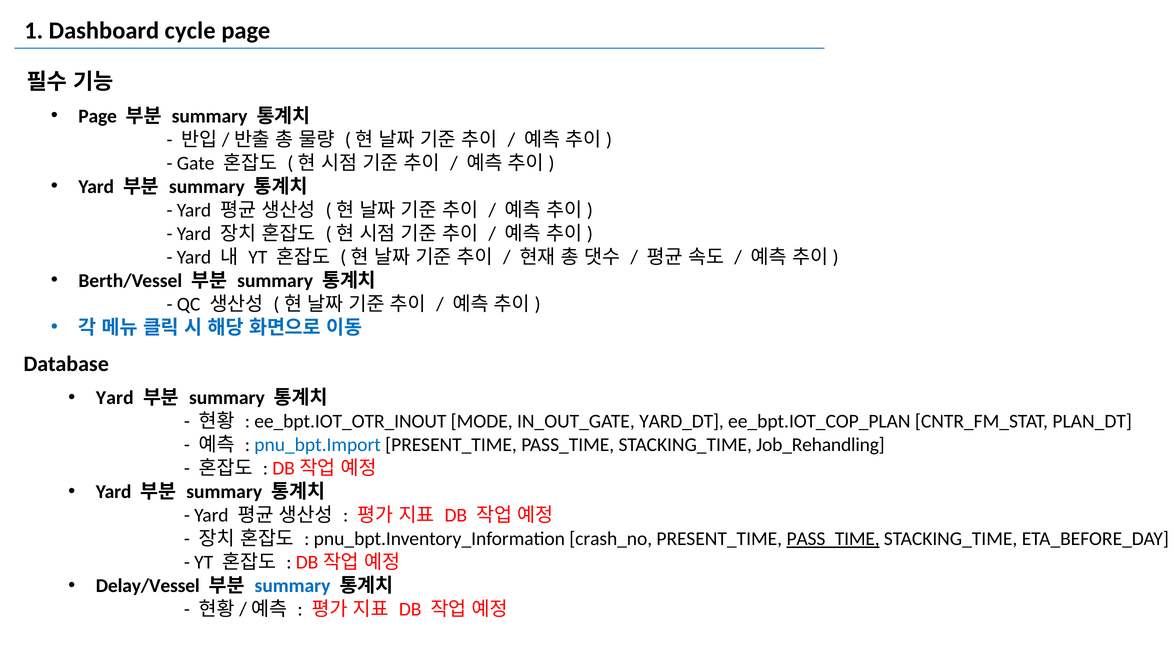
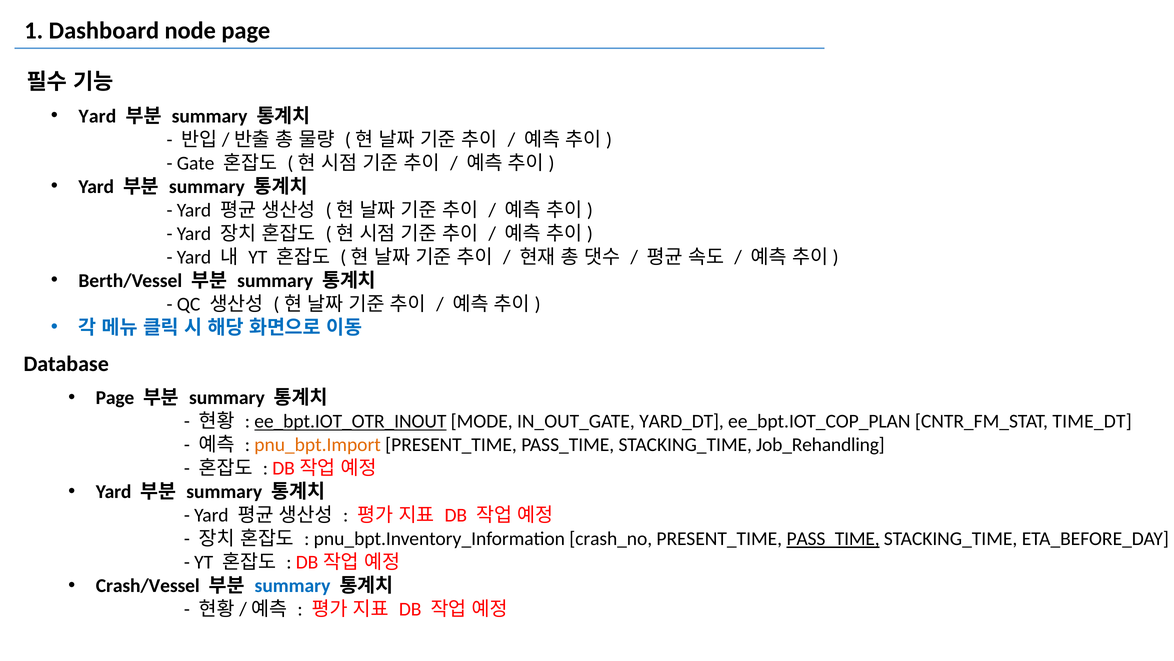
cycle: cycle -> node
Page at (98, 116): Page -> Yard
Yard at (115, 398): Yard -> Page
ee_bpt.IOT_OTR_INOUT underline: none -> present
PLAN_DT: PLAN_DT -> TIME_DT
pnu_bpt.Import colour: blue -> orange
Delay/Vessel: Delay/Vessel -> Crash/Vessel
